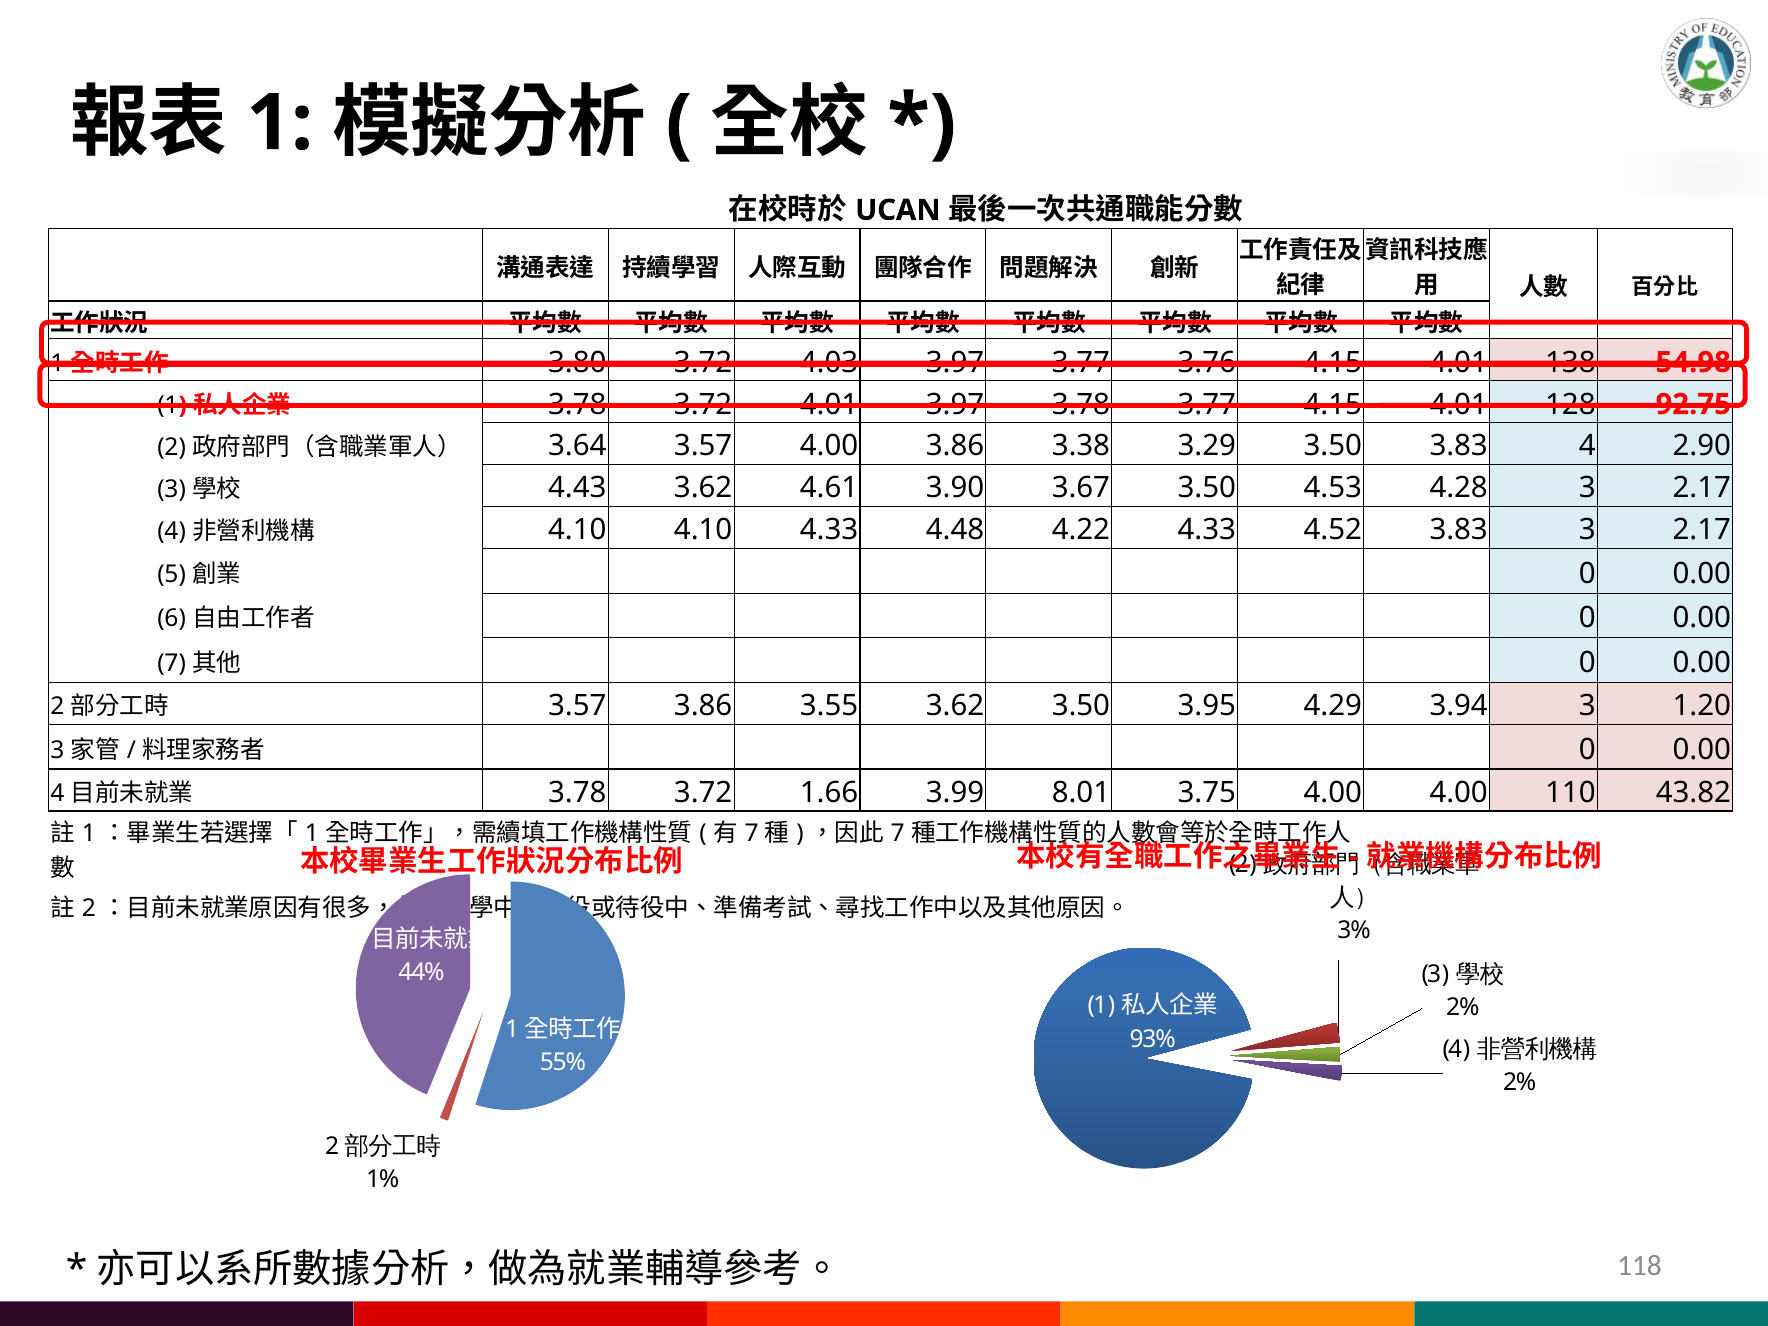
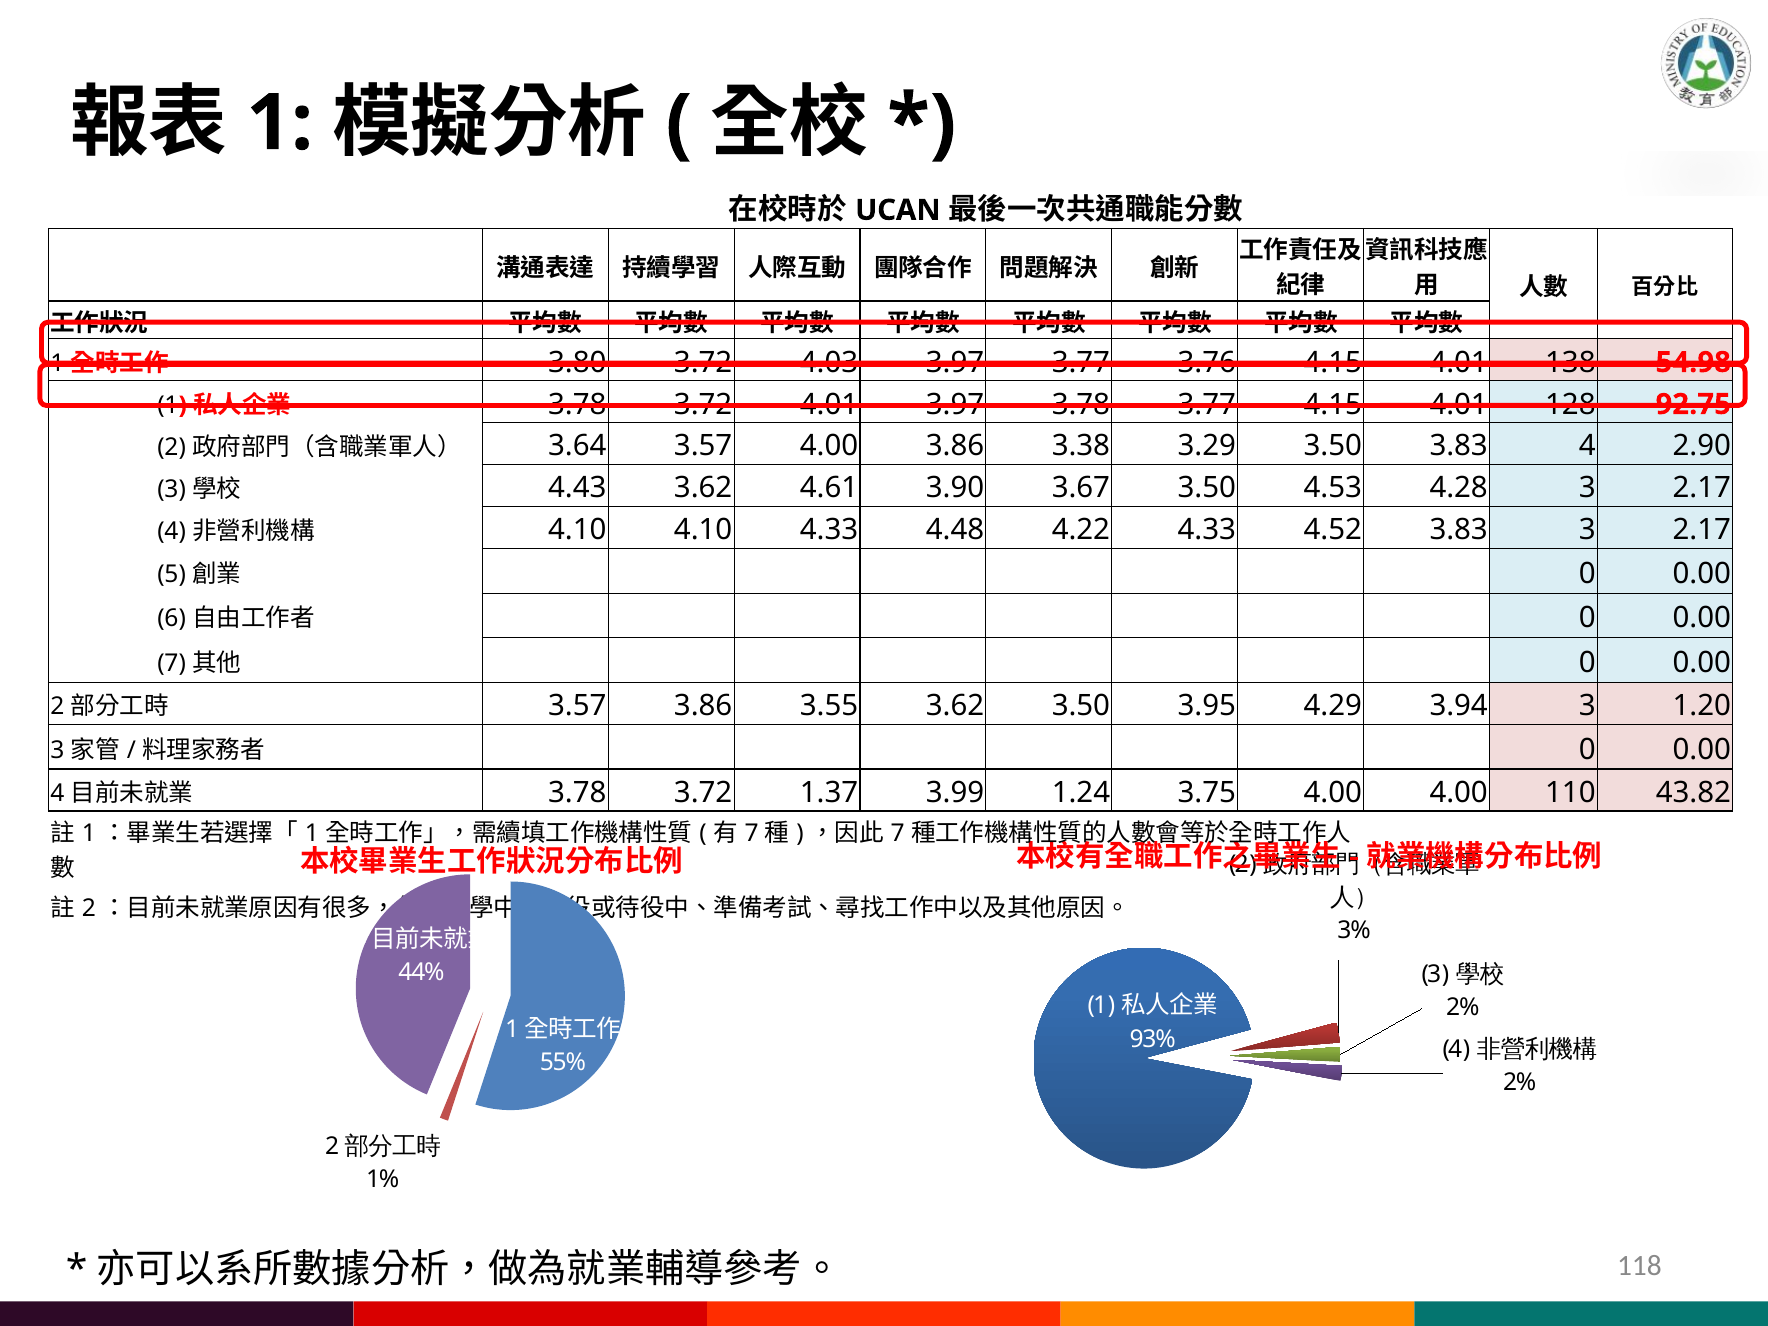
1.66: 1.66 -> 1.37
8.01: 8.01 -> 1.24
